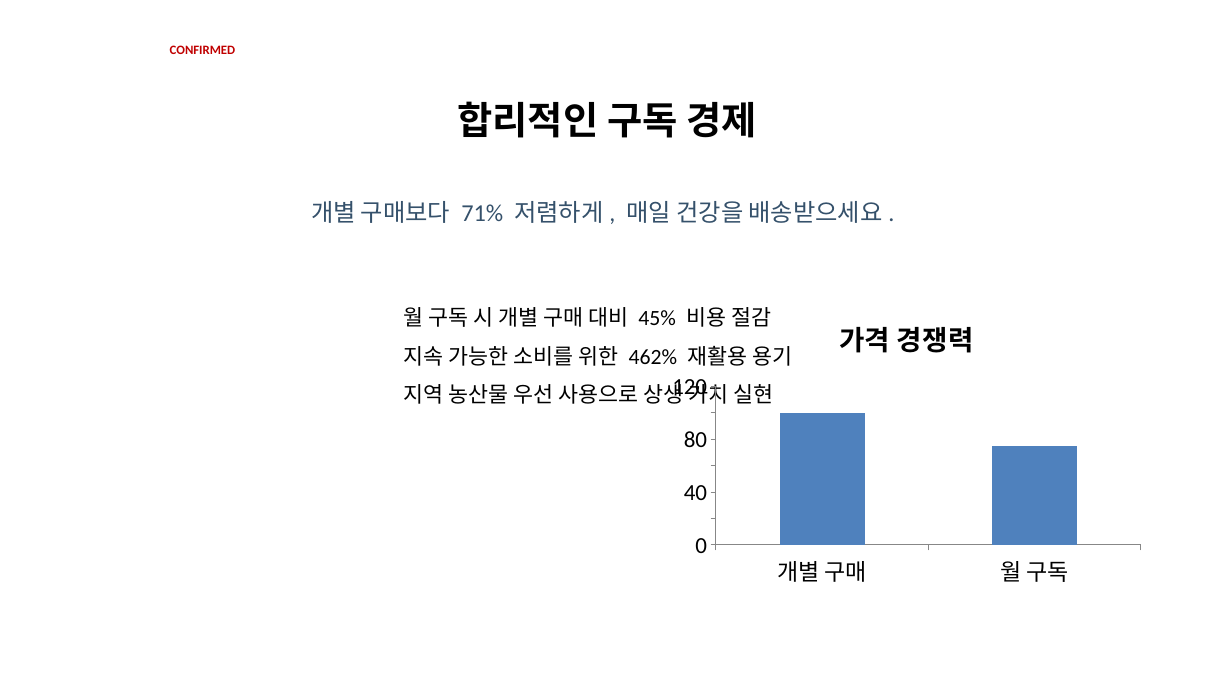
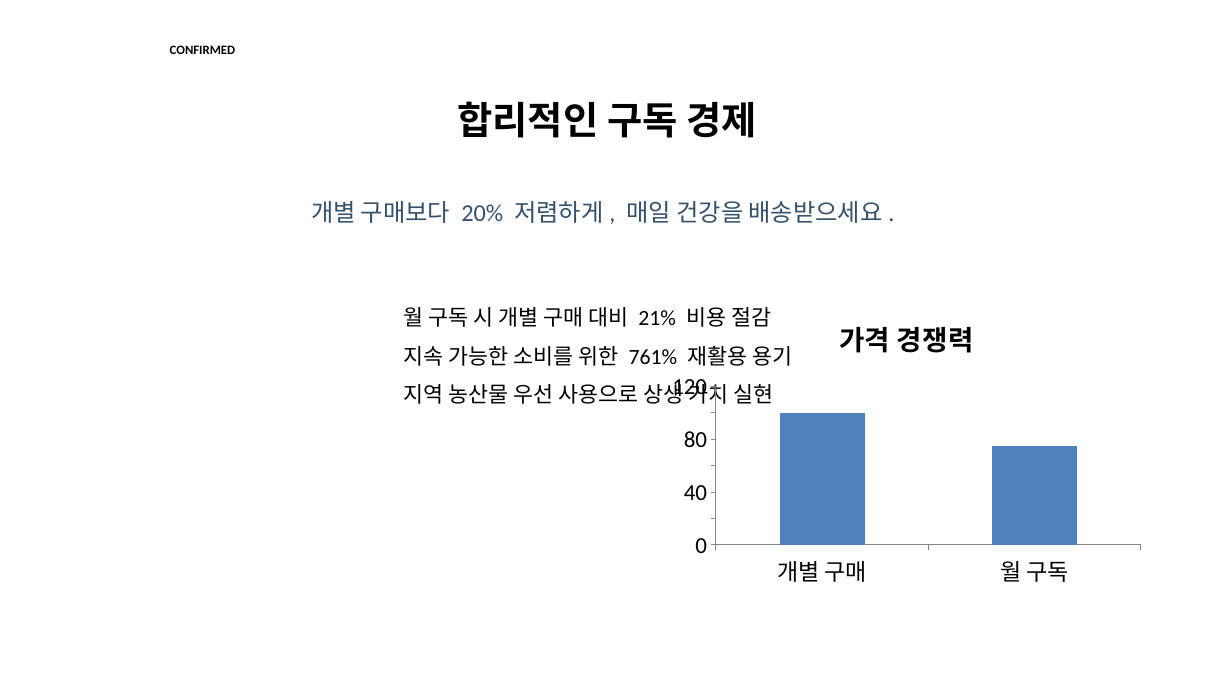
CONFIRMED colour: red -> black
71%: 71% -> 20%
45%: 45% -> 21%
462%: 462% -> 761%
